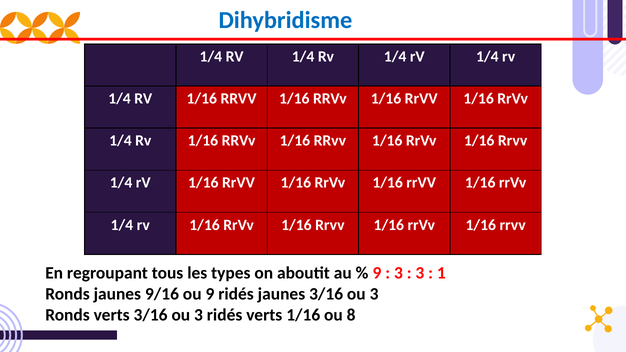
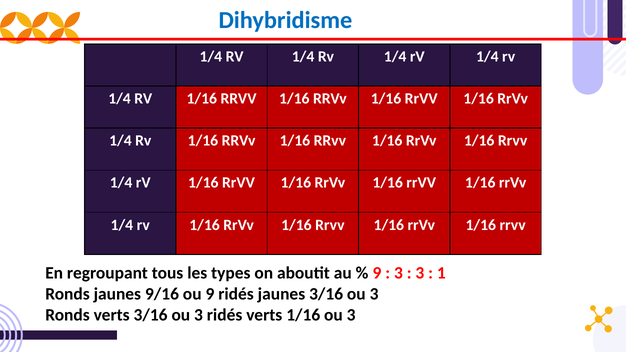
1/16 ou 8: 8 -> 3
